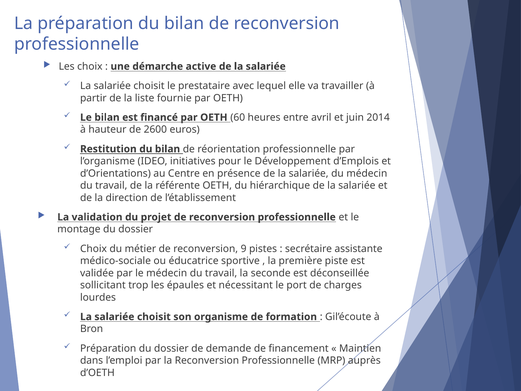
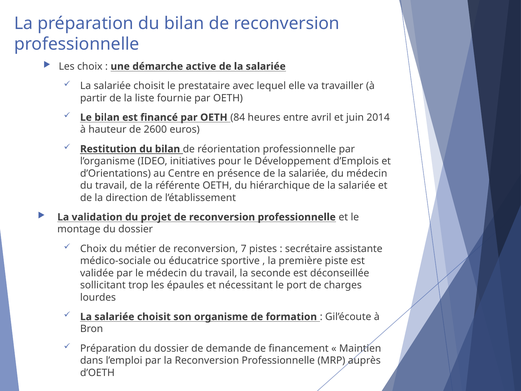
60: 60 -> 84
9: 9 -> 7
